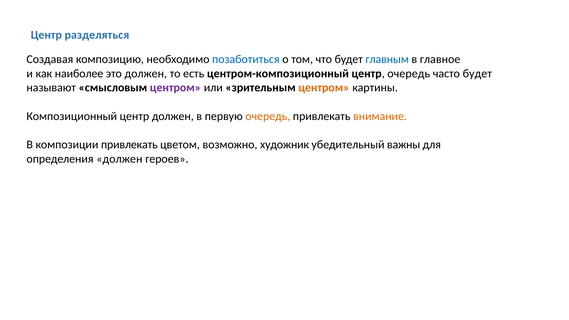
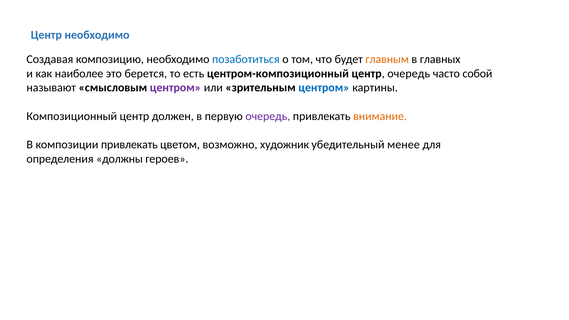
Центр разделяться: разделяться -> необходимо
главным colour: blue -> orange
главное: главное -> главных
это должен: должен -> берется
часто будет: будет -> собой
центром at (324, 88) colour: orange -> blue
очередь at (268, 116) colour: orange -> purple
важны: важны -> менее
определения должен: должен -> должны
